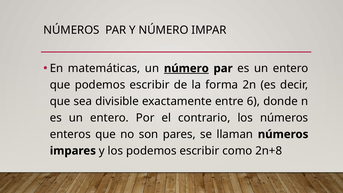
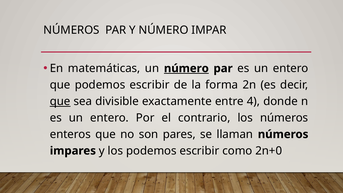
que at (60, 101) underline: none -> present
6: 6 -> 4
2n+8: 2n+8 -> 2n+0
